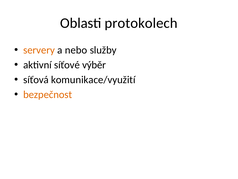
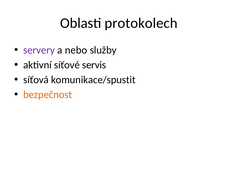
servery colour: orange -> purple
výběr: výběr -> servis
komunikace/využití: komunikace/využití -> komunikace/spustit
